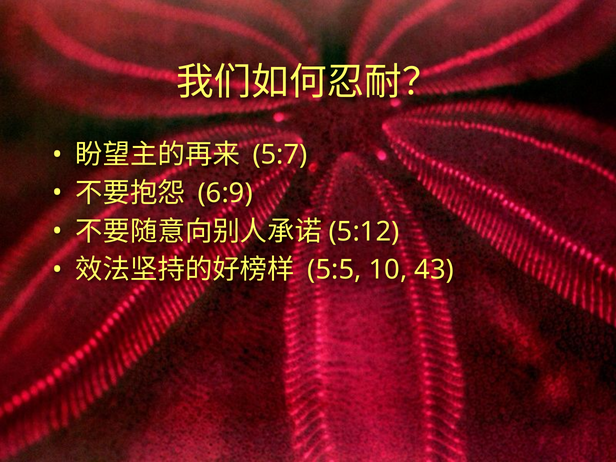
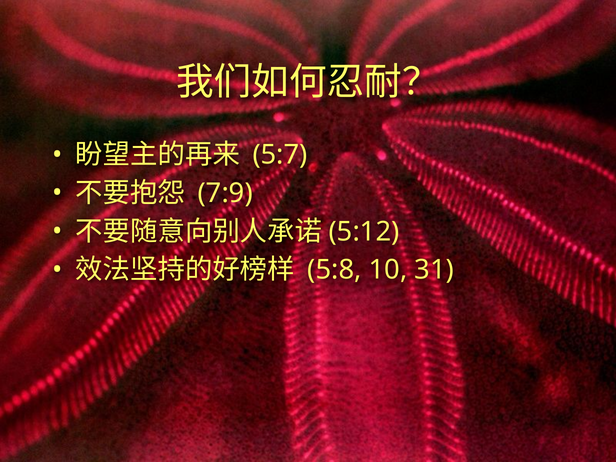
6:9: 6:9 -> 7:9
5:5: 5:5 -> 5:8
43: 43 -> 31
